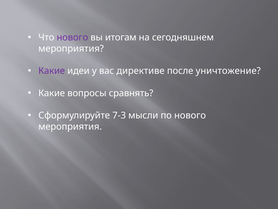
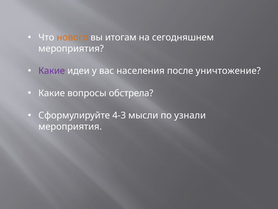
нового at (72, 37) colour: purple -> orange
директиве: директиве -> населения
сравнять: сравнять -> обстрела
7-3: 7-3 -> 4-3
по нового: нового -> узнали
